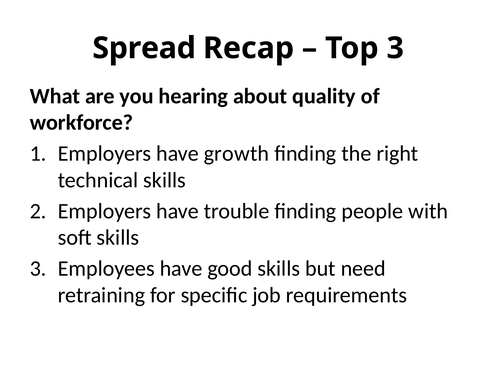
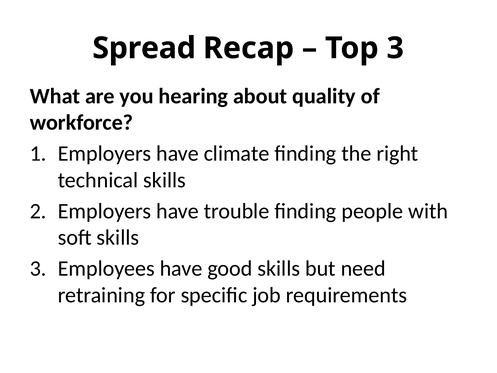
growth: growth -> climate
